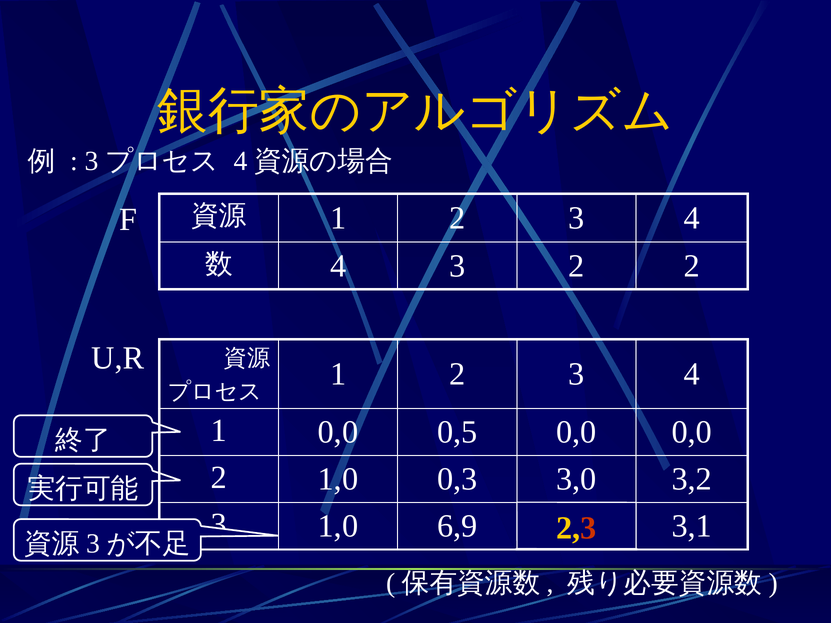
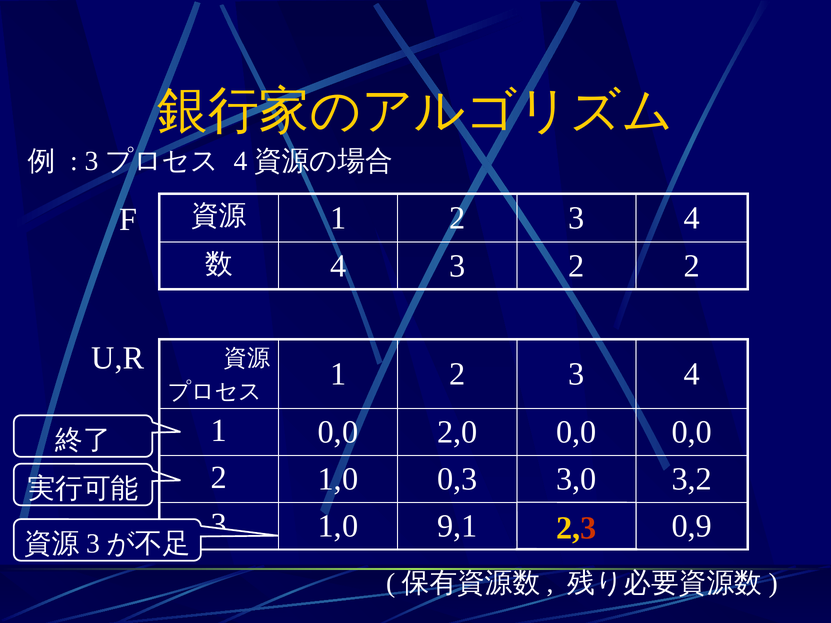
0,5: 0,5 -> 2,0
6,9: 6,9 -> 9,1
3,1: 3,1 -> 0,9
